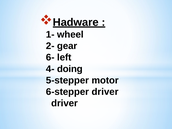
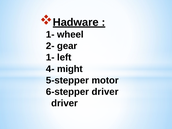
6- at (50, 57): 6- -> 1-
doing: doing -> might
